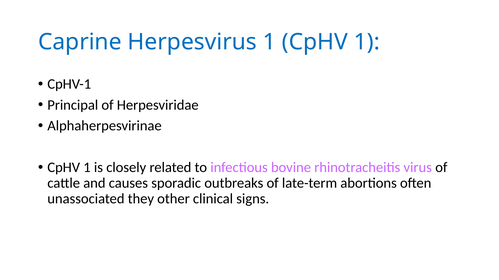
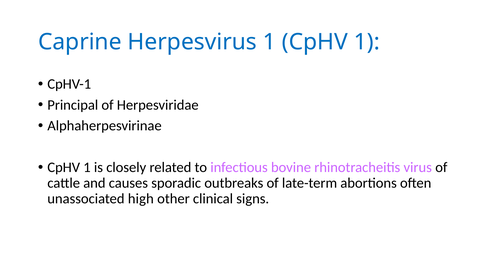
they: they -> high
